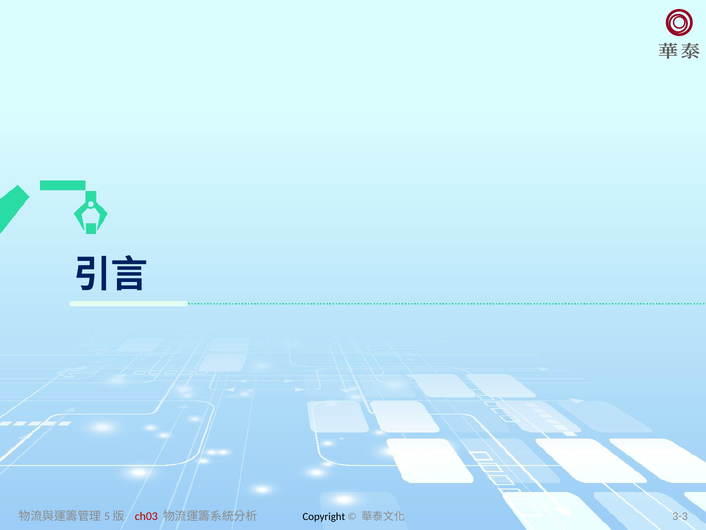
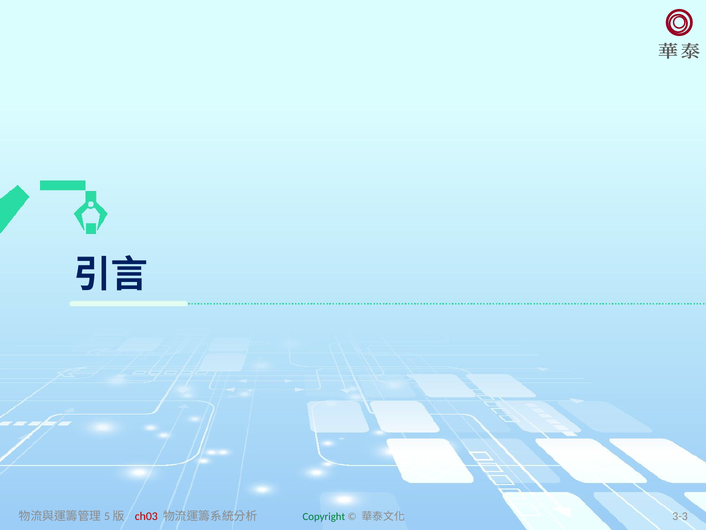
Copyright colour: black -> green
